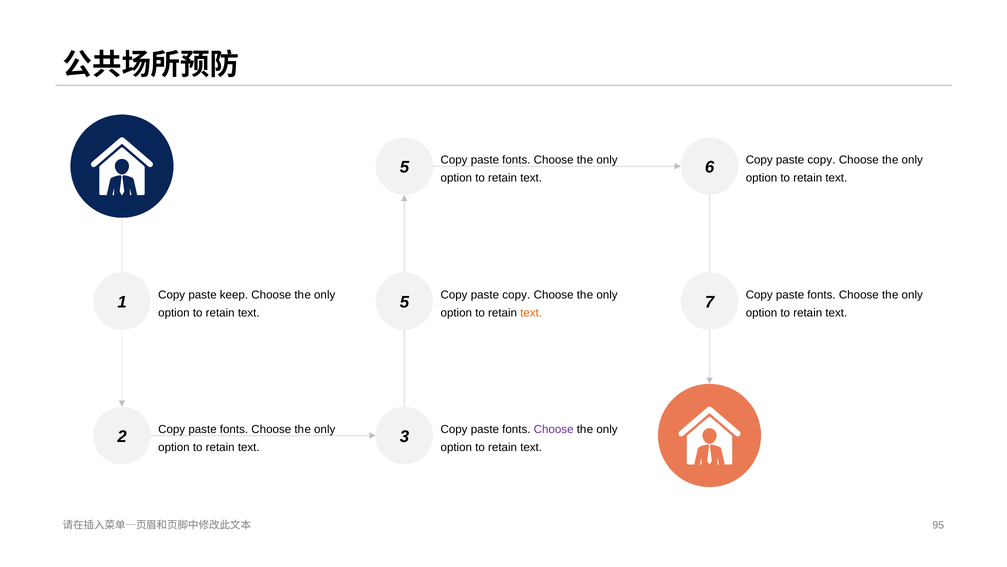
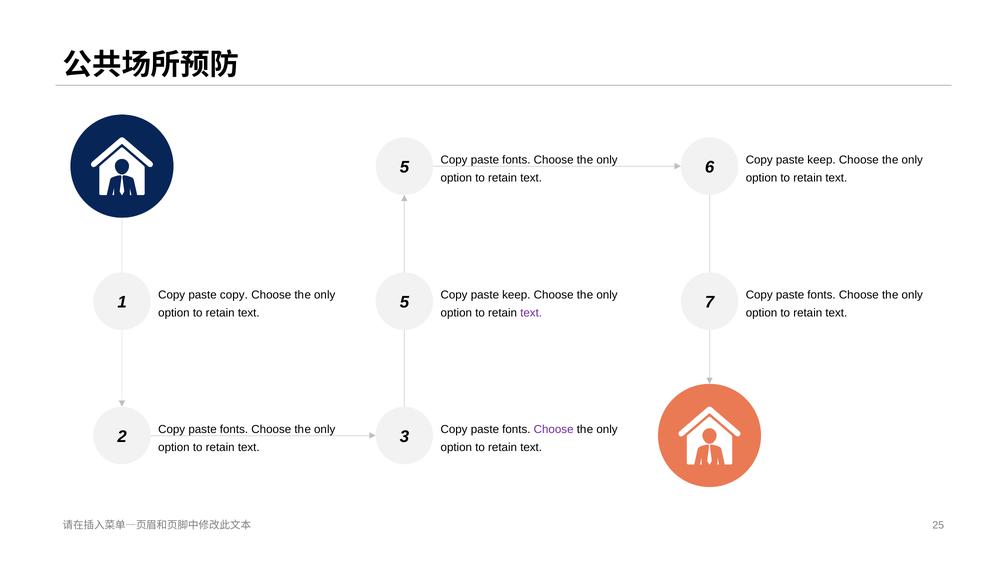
6 Copy paste copy: copy -> keep
paste keep: keep -> copy
5 Copy paste copy: copy -> keep
text at (531, 313) colour: orange -> purple
95: 95 -> 25
